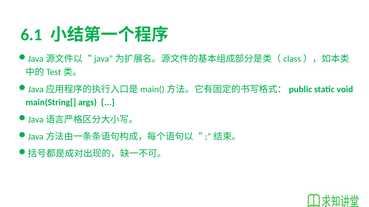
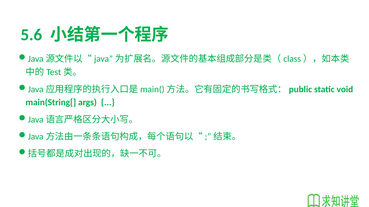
6.1: 6.1 -> 5.6
